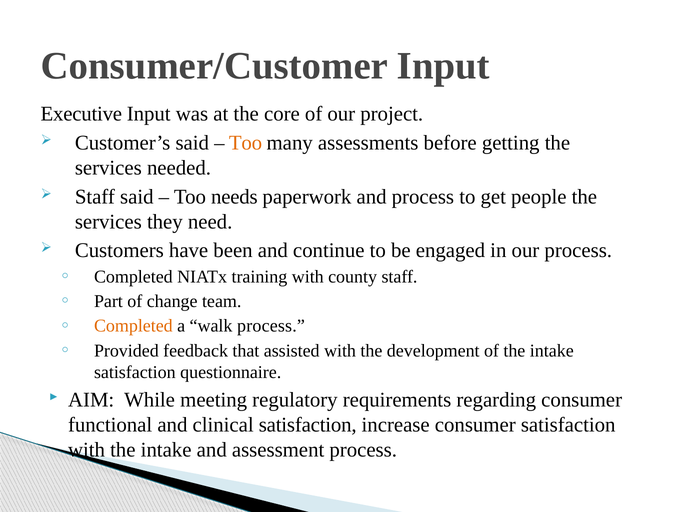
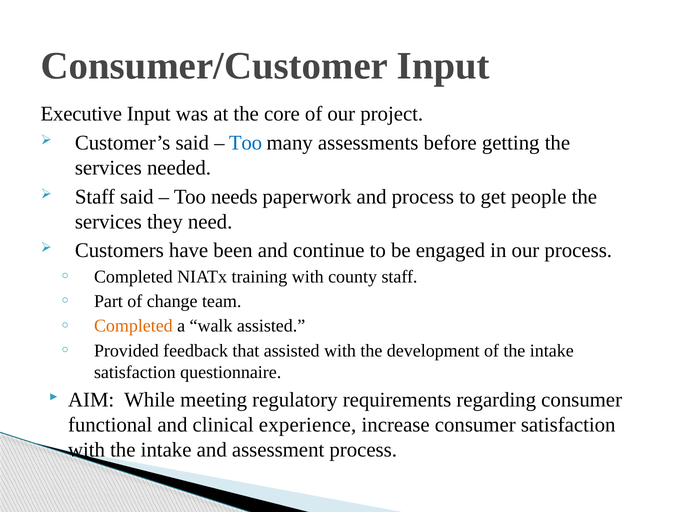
Too at (246, 143) colour: orange -> blue
walk process: process -> assisted
clinical satisfaction: satisfaction -> experience
